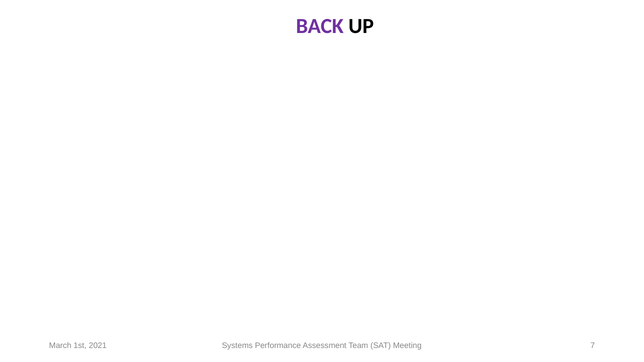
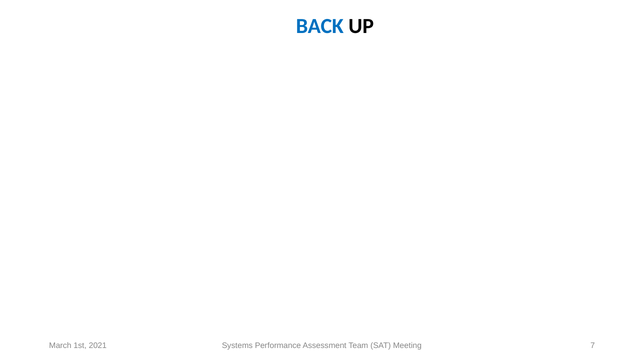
BACK colour: purple -> blue
